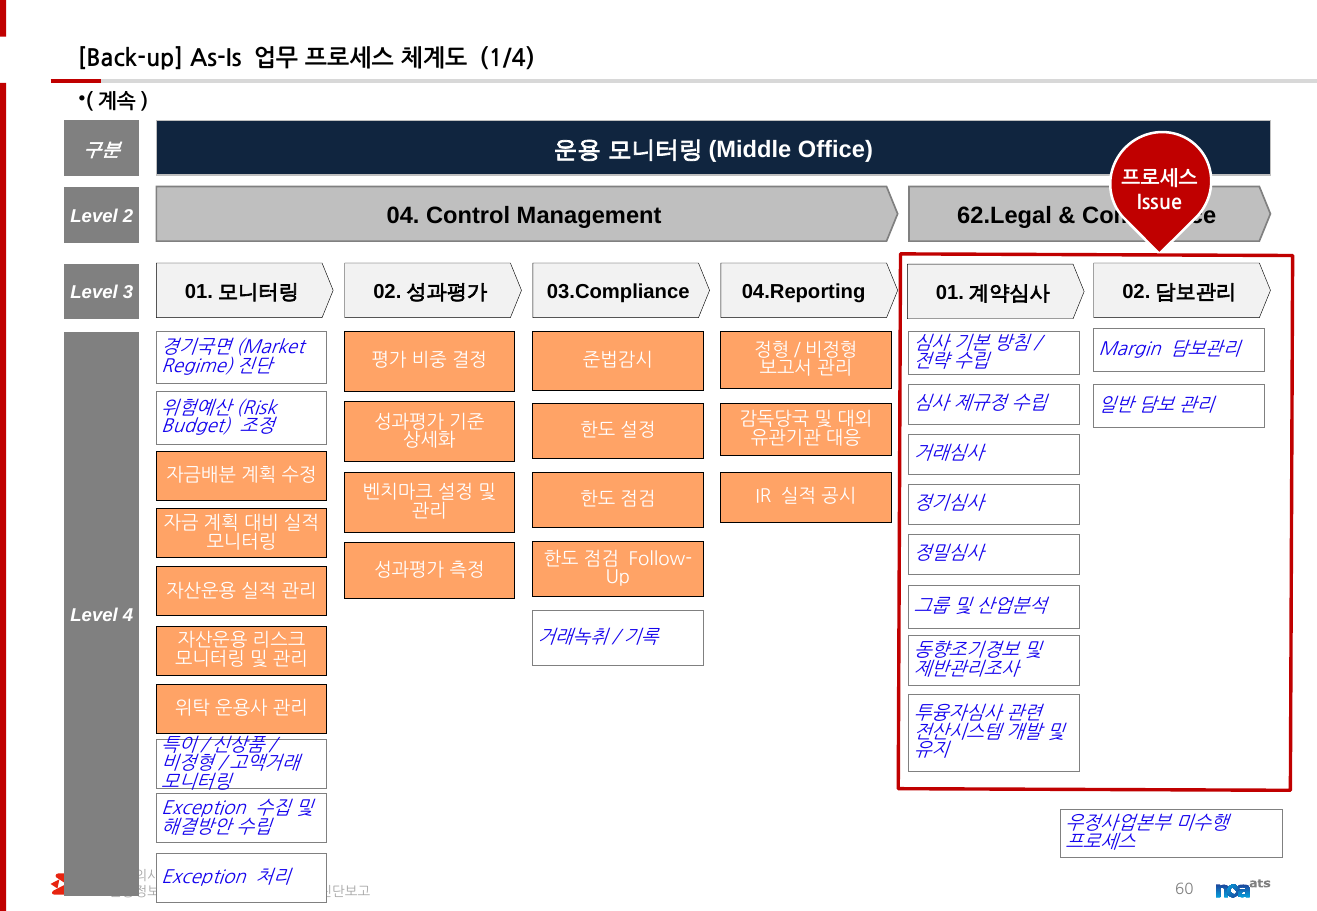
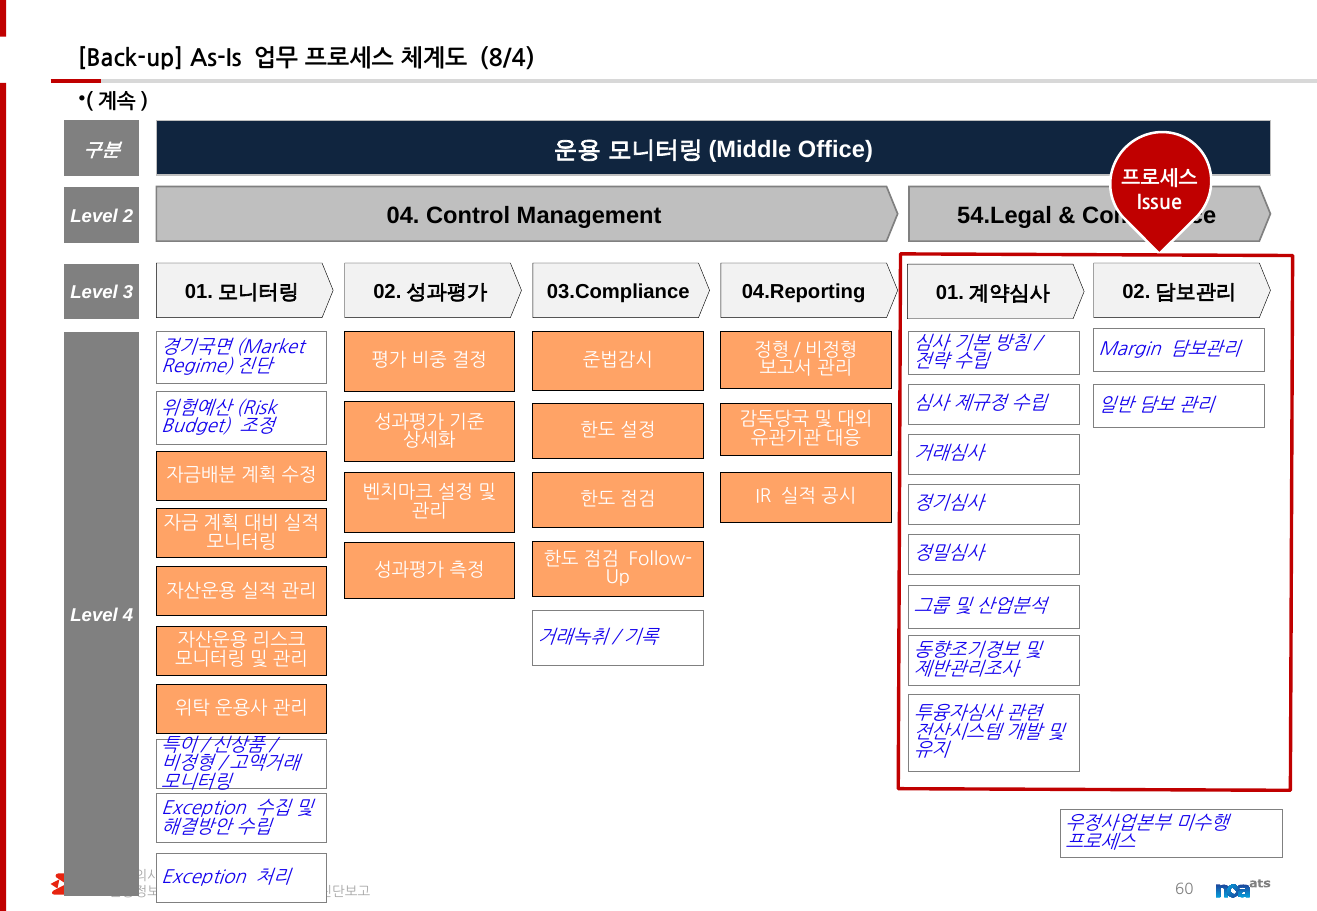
1/4: 1/4 -> 8/4
62.Legal: 62.Legal -> 54.Legal
